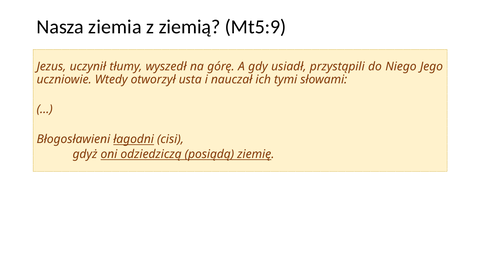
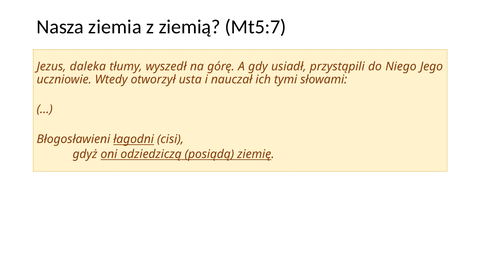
Mt5:9: Mt5:9 -> Mt5:7
uczynił: uczynił -> daleka
